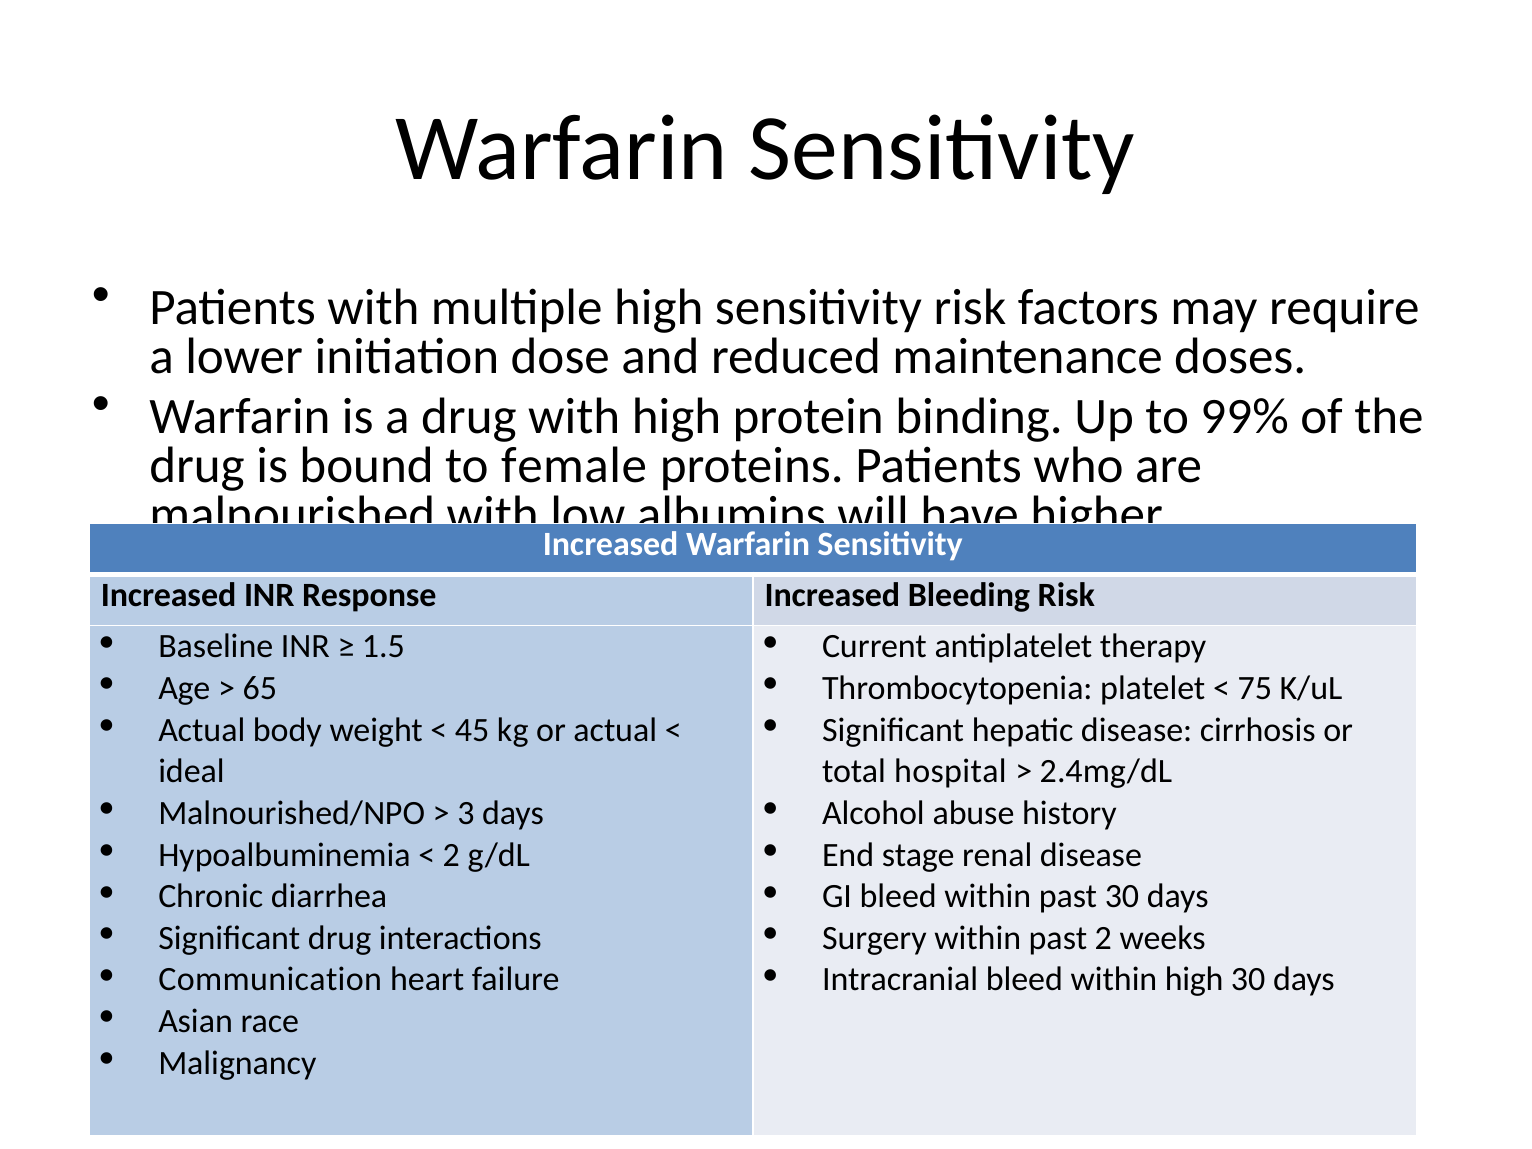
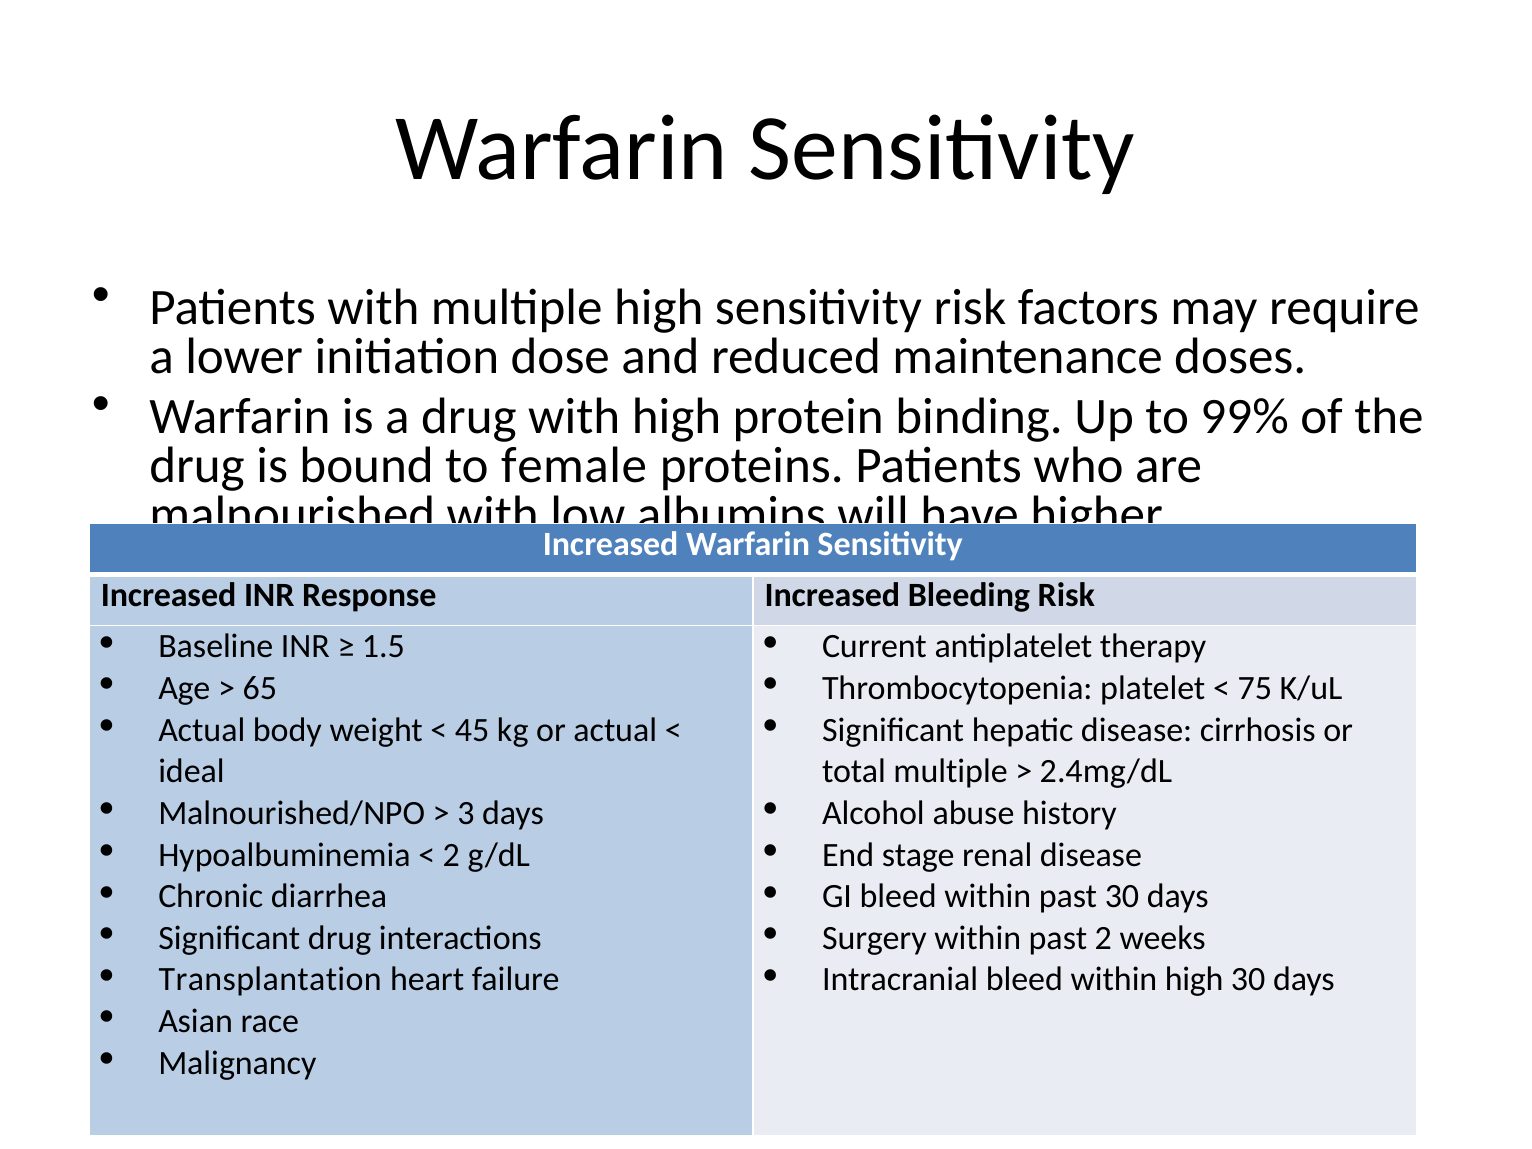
total hospital: hospital -> multiple
Communication: Communication -> Transplantation
